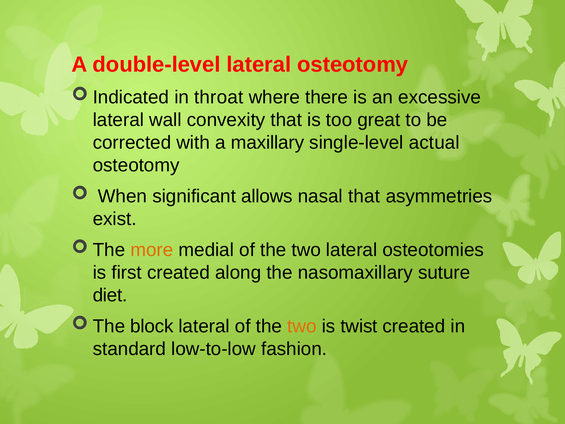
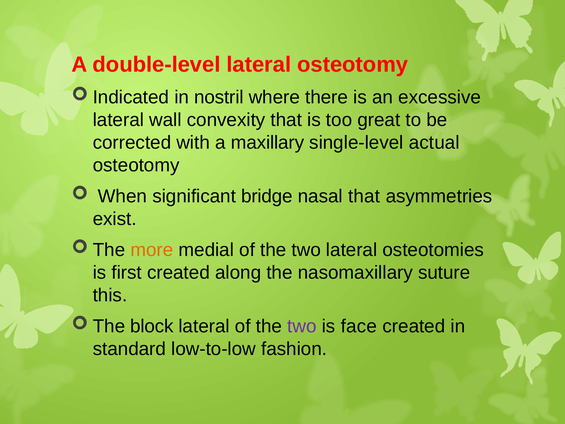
throat: throat -> nostril
allows: allows -> bridge
diet: diet -> this
two at (302, 326) colour: orange -> purple
twist: twist -> face
